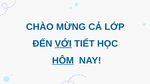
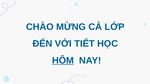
VỚI underline: present -> none
